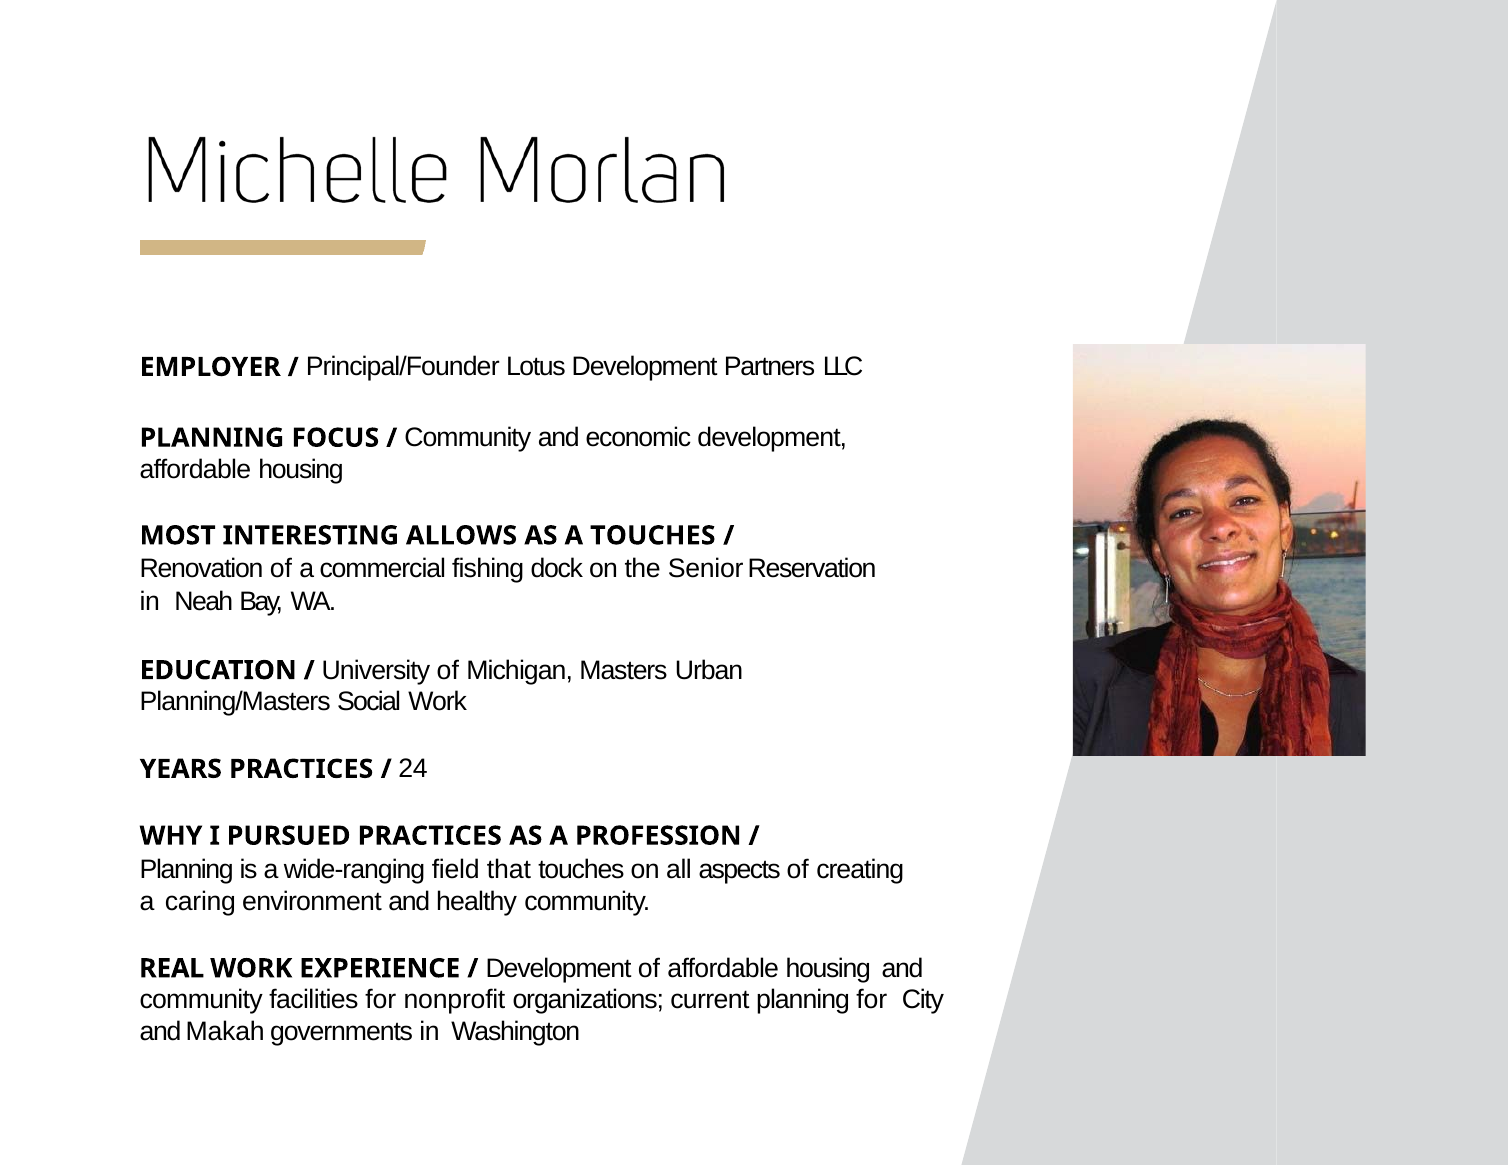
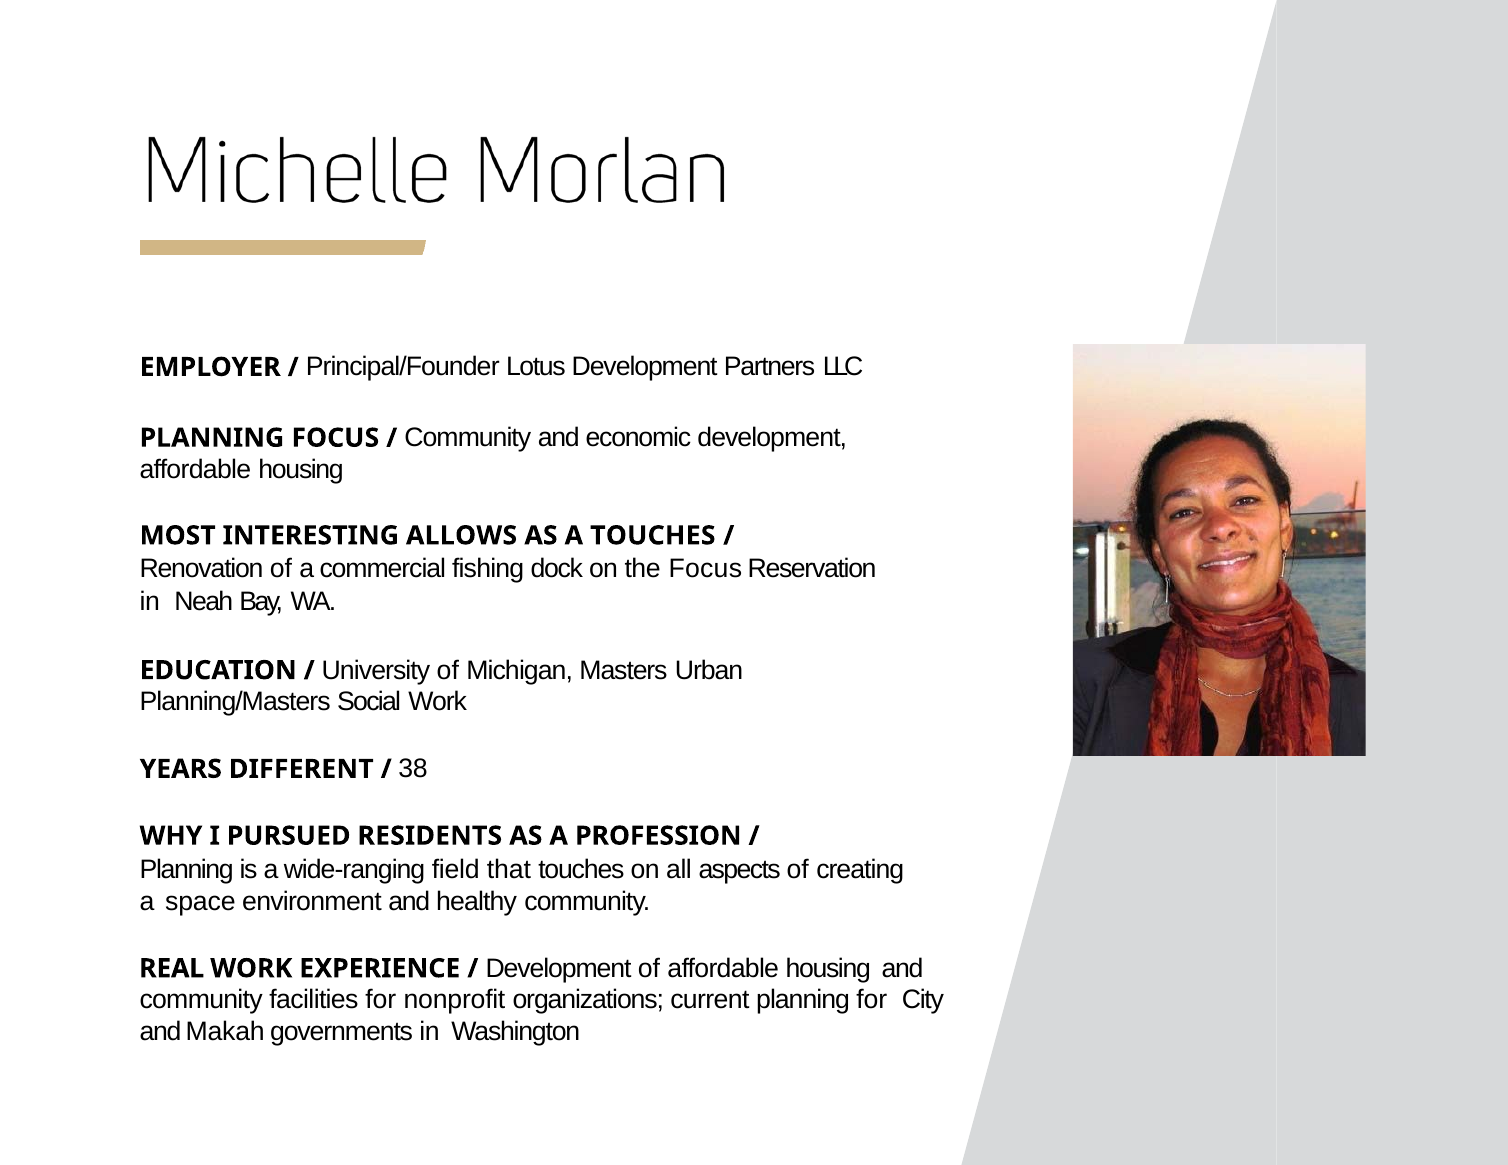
the Senior: Senior -> Focus
YEARS PRACTICES: PRACTICES -> DIFFERENT
24: 24 -> 38
PURSUED PRACTICES: PRACTICES -> RESIDENTS
caring: caring -> space
